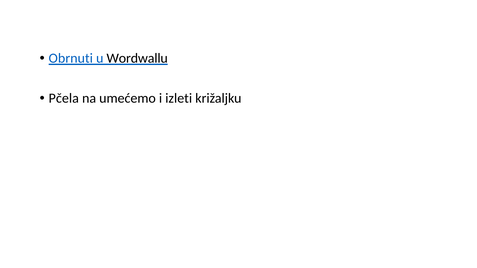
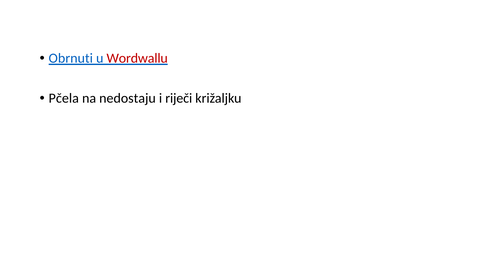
Wordwallu colour: black -> red
umećemo: umećemo -> nedostaju
izleti: izleti -> riječi
